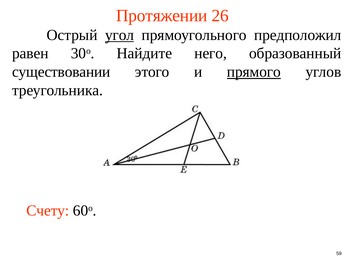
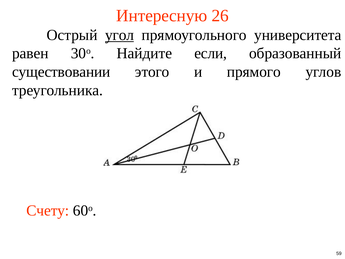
Протяжении: Протяжении -> Интересную
предположил: предположил -> университета
него: него -> если
прямого underline: present -> none
